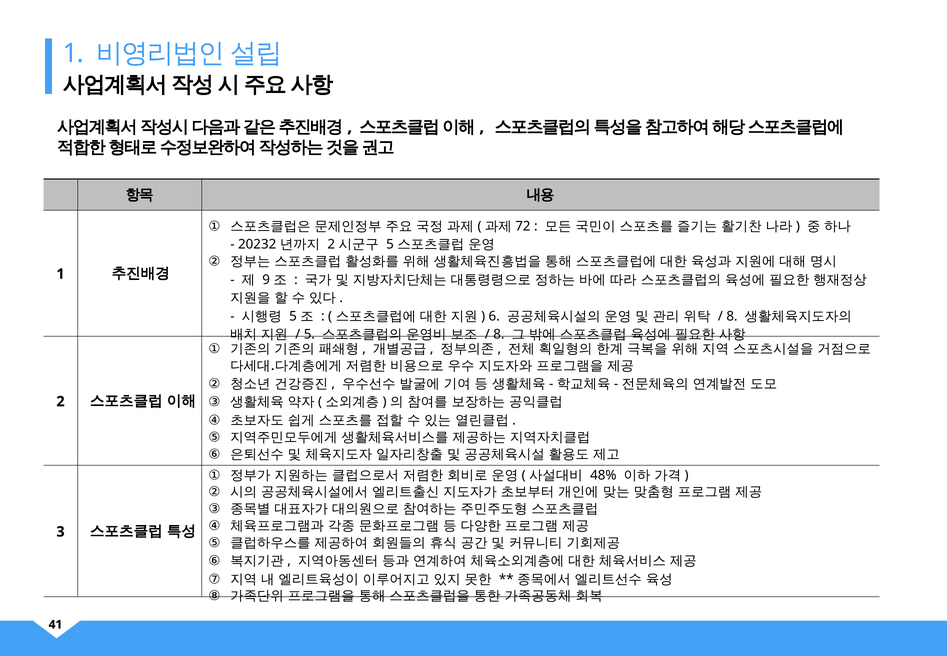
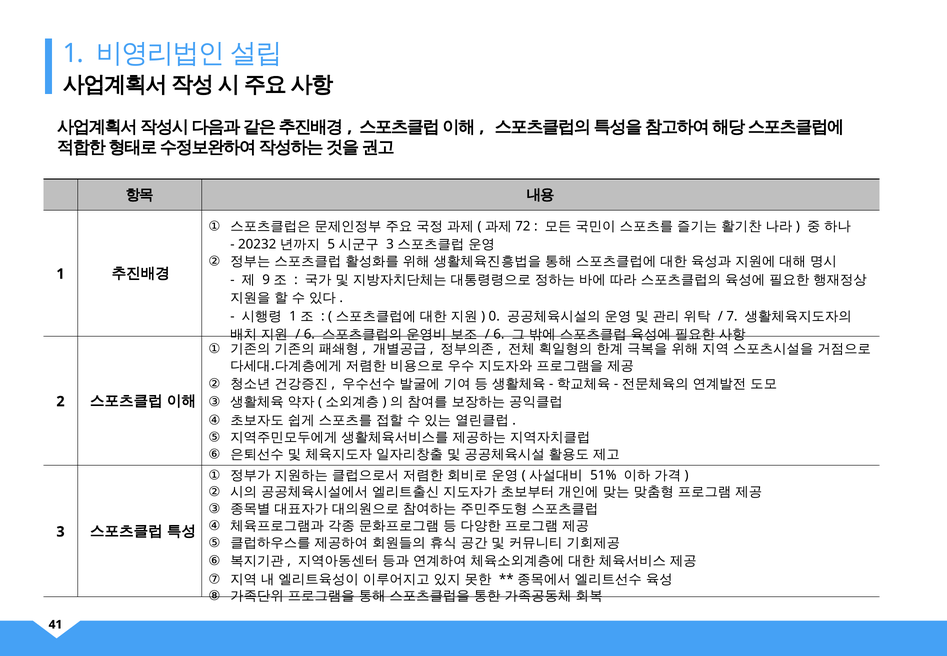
2 at (331, 244): 2 -> 5
5 at (390, 244): 5 -> 3
5 at (293, 316): 5 -> 1
6: 6 -> 0
8 at (732, 316): 8 -> 7
5 at (309, 334): 5 -> 6
8 at (499, 334): 8 -> 6
48%: 48% -> 51%
